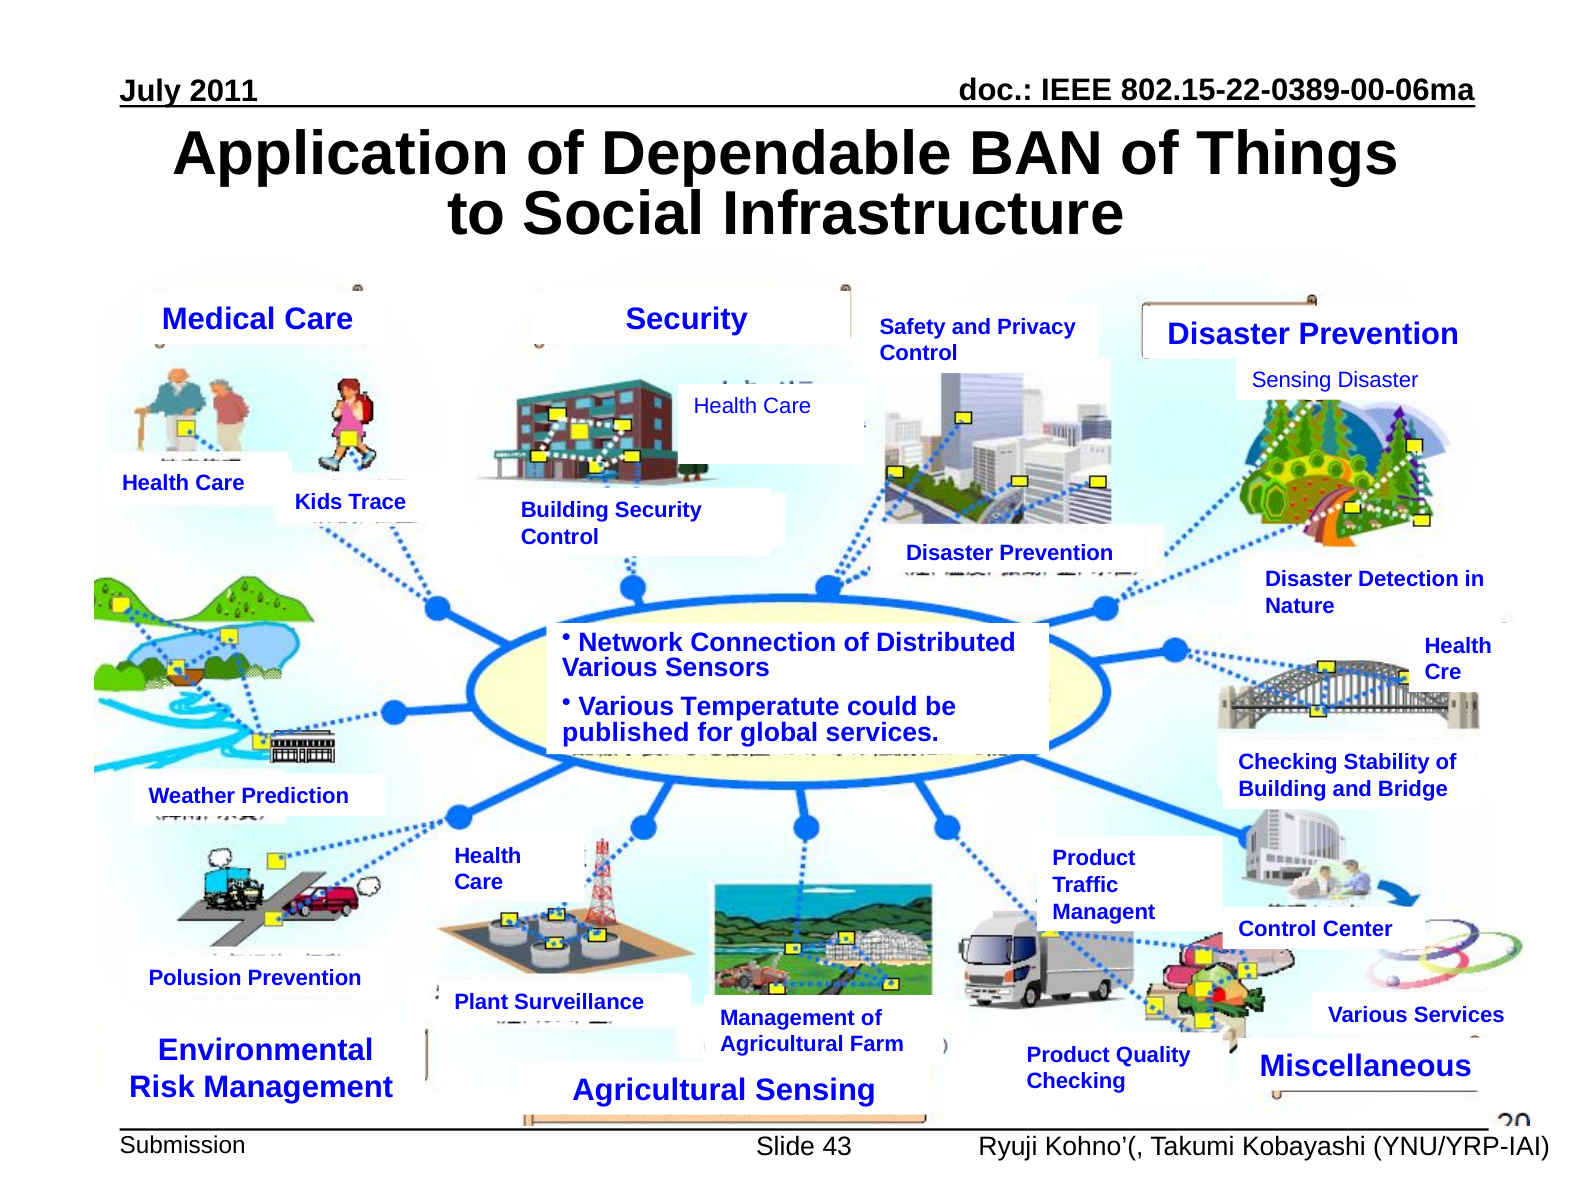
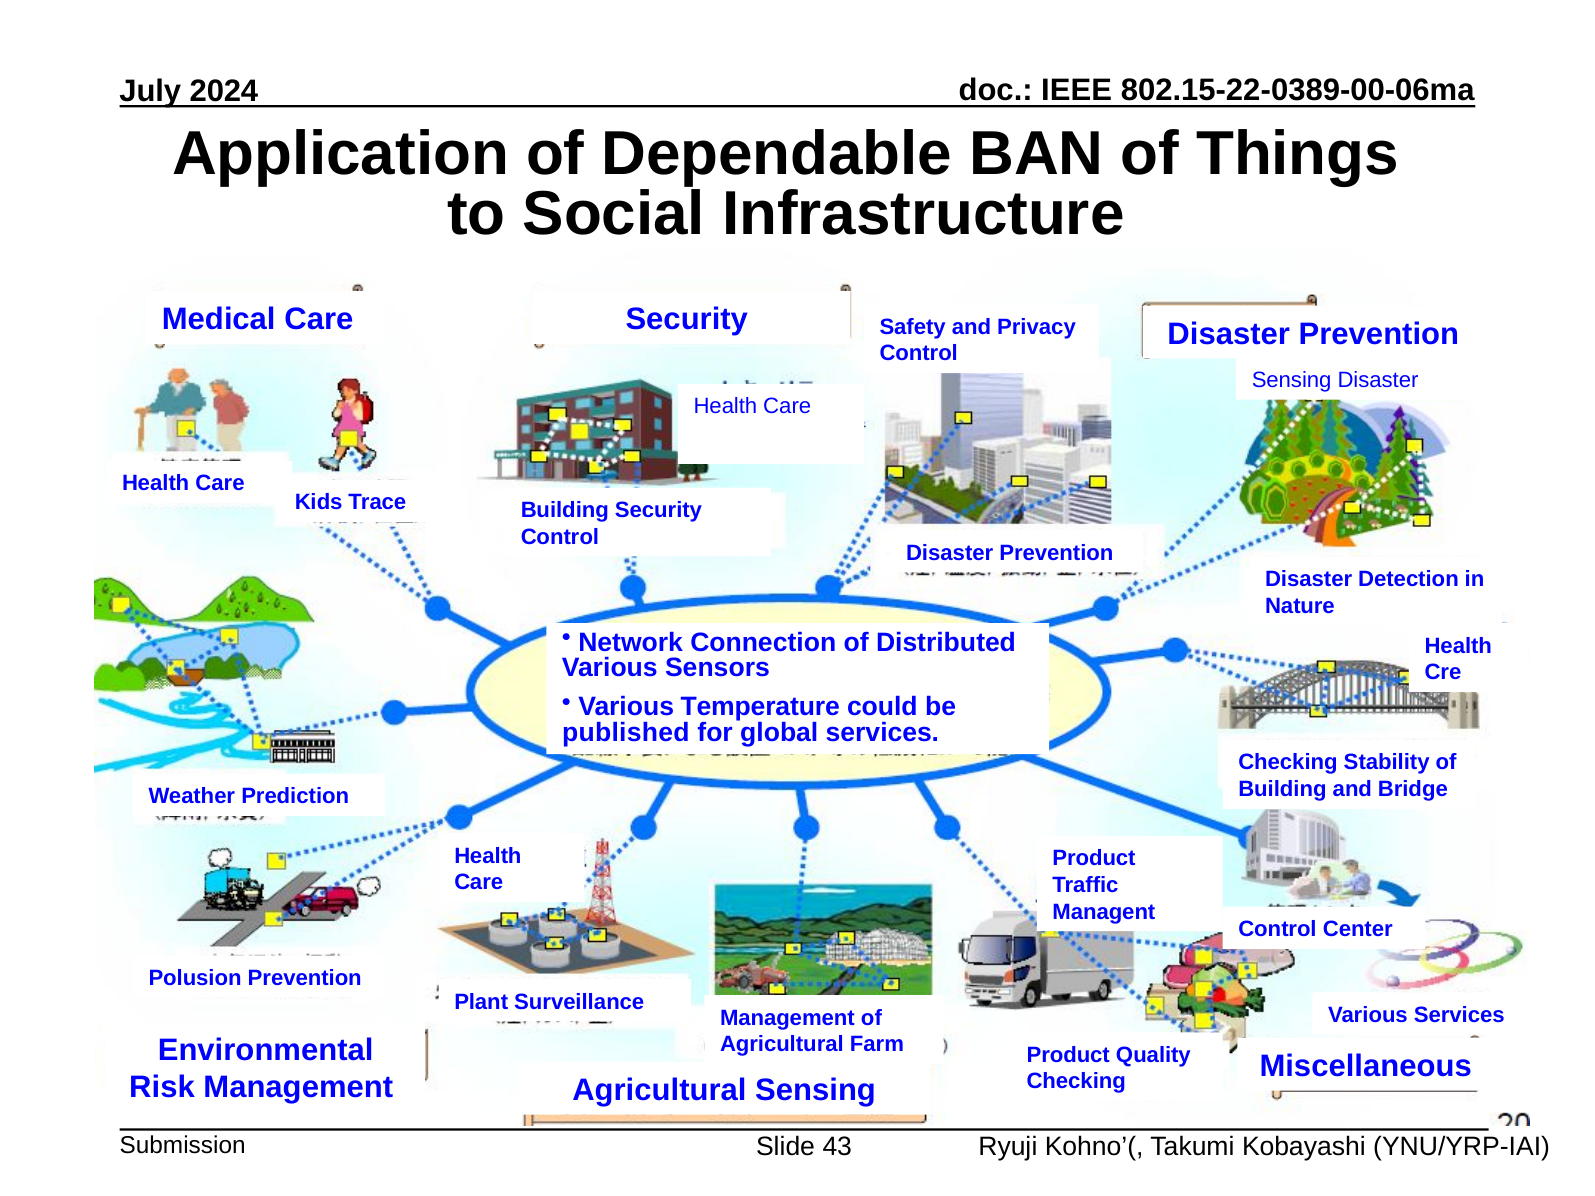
2011: 2011 -> 2024
Temperatute: Temperatute -> Temperature
